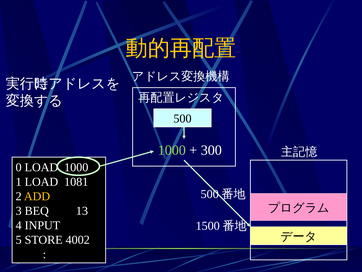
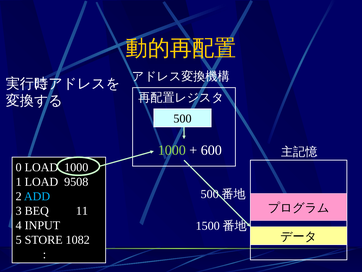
300: 300 -> 600
1081: 1081 -> 9508
ADD colour: yellow -> light blue
13: 13 -> 11
4002: 4002 -> 1082
